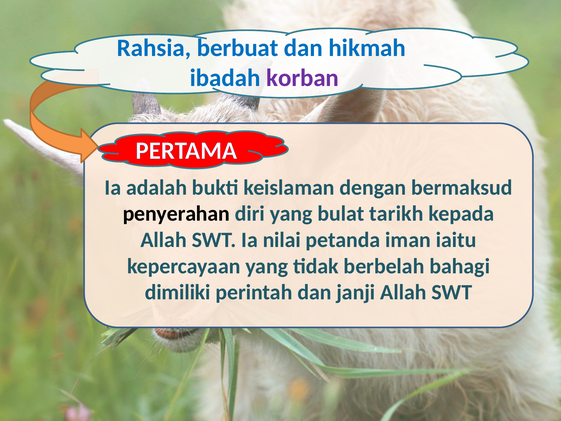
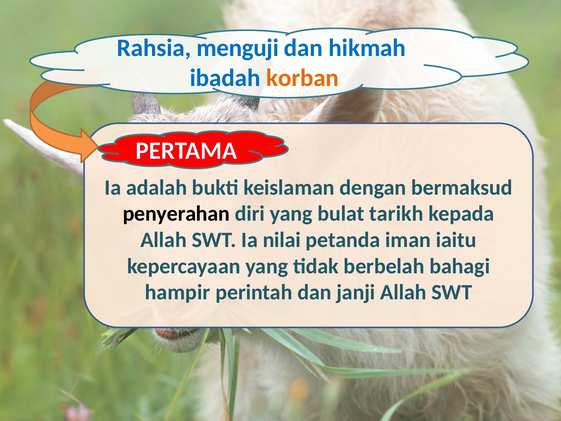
berbuat: berbuat -> menguji
korban colour: purple -> orange
dimiliki: dimiliki -> hampir
